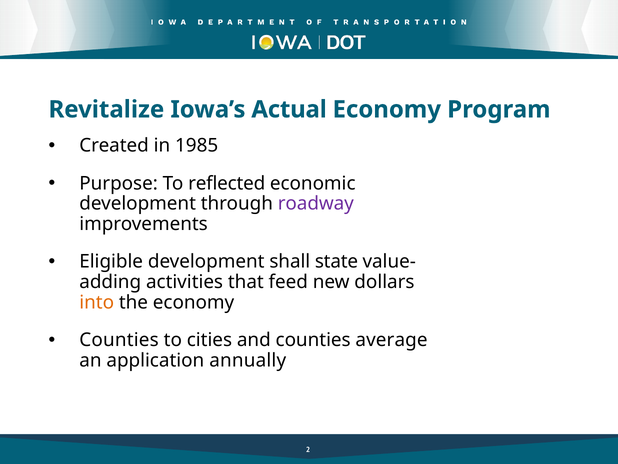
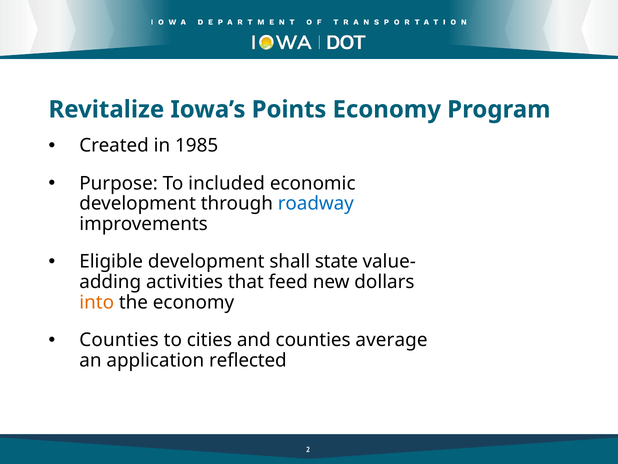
Actual: Actual -> Points
reflected: reflected -> included
roadway colour: purple -> blue
annually: annually -> reflected
